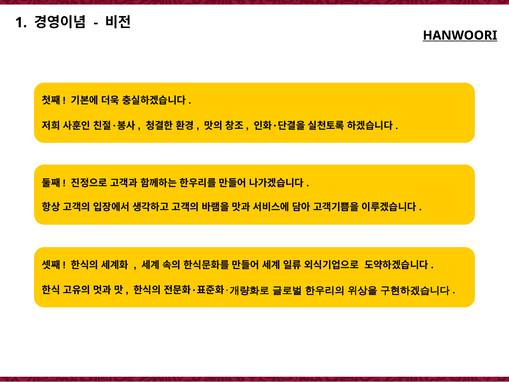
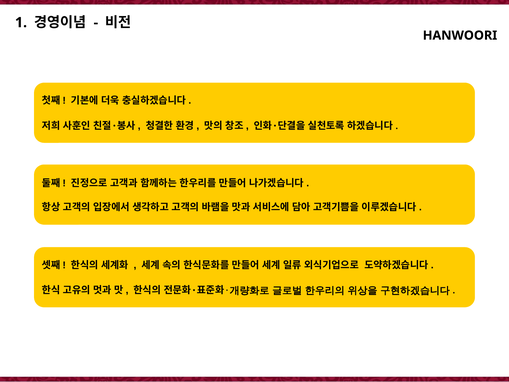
HANWOORI underline: present -> none
